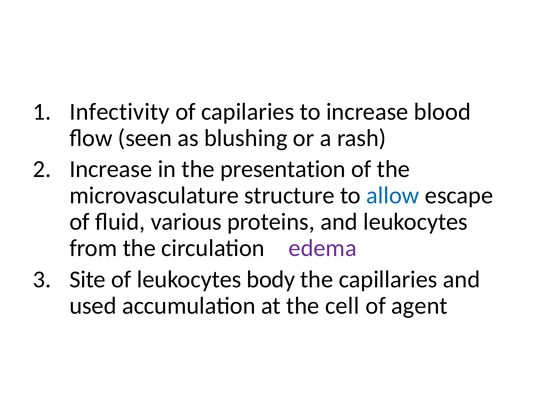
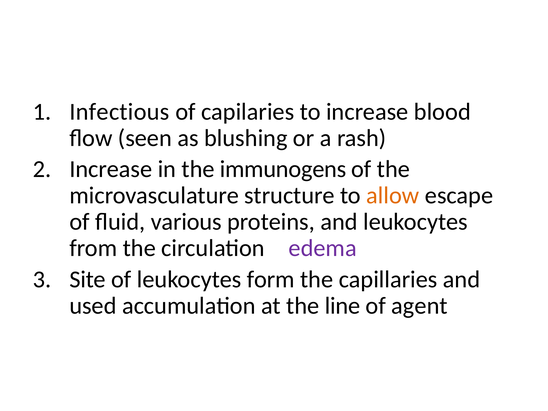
Infectivity: Infectivity -> Infectious
presentation: presentation -> immunogens
allow colour: blue -> orange
body: body -> form
cell: cell -> line
